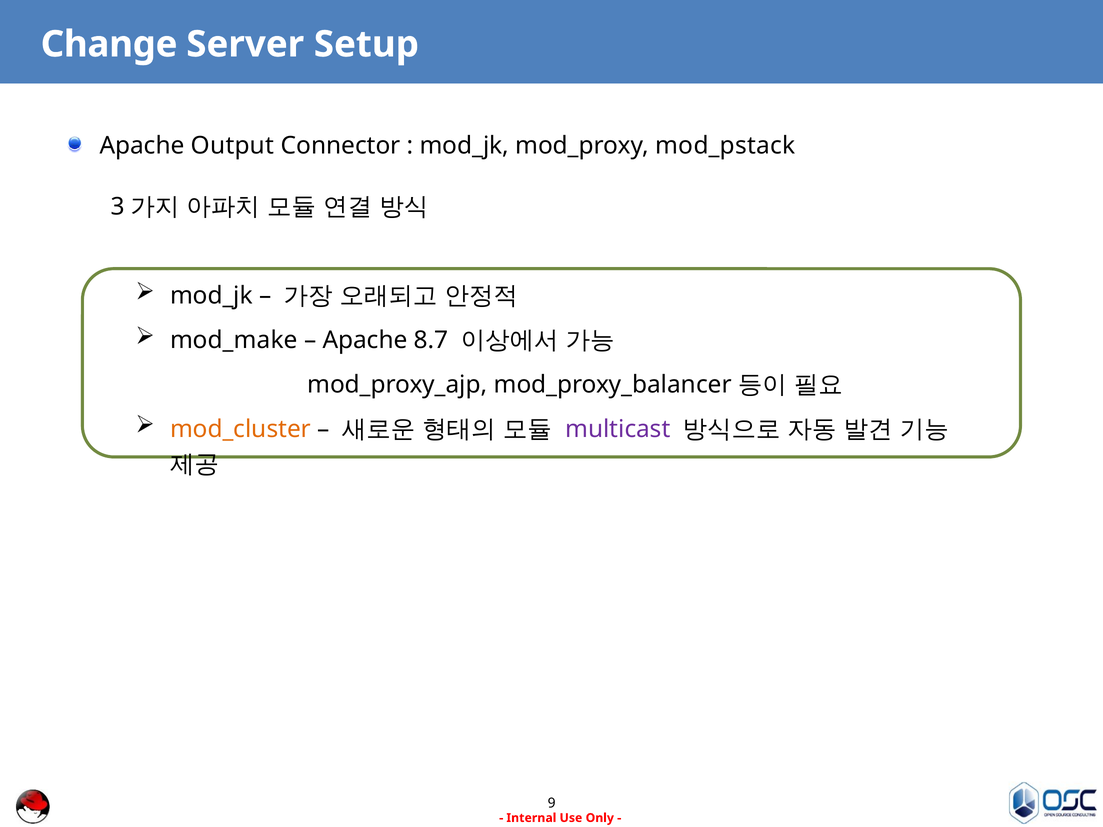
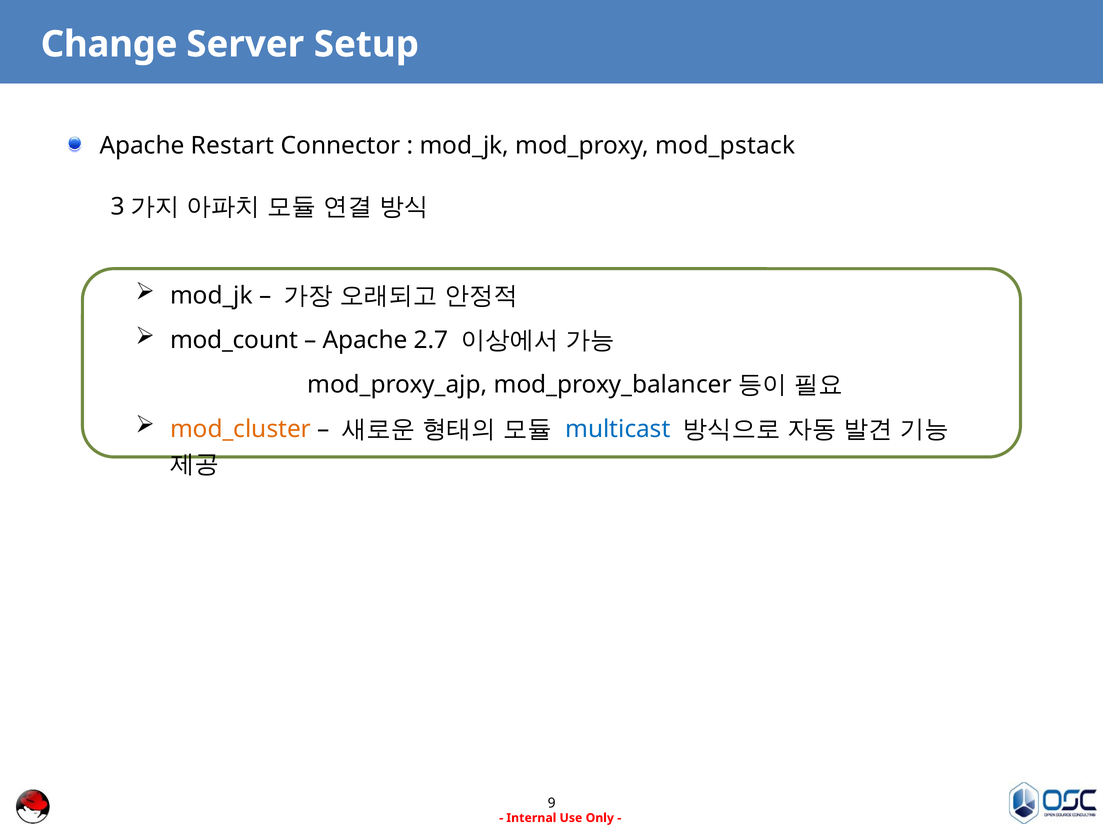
Output: Output -> Restart
mod_make: mod_make -> mod_count
8.7: 8.7 -> 2.7
multicast colour: purple -> blue
